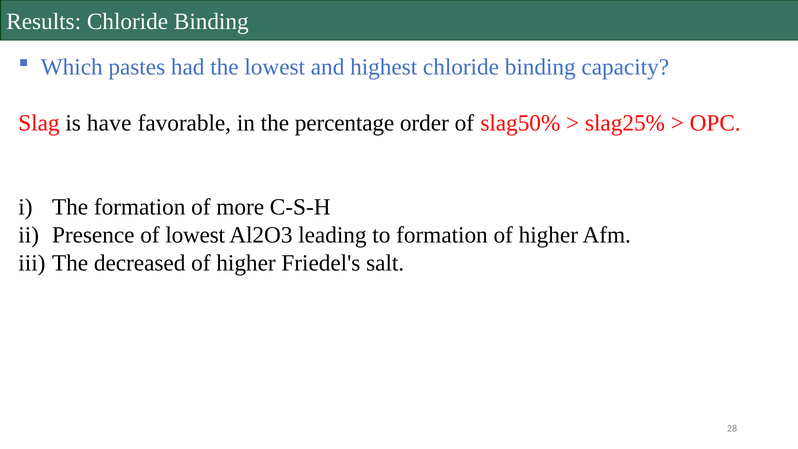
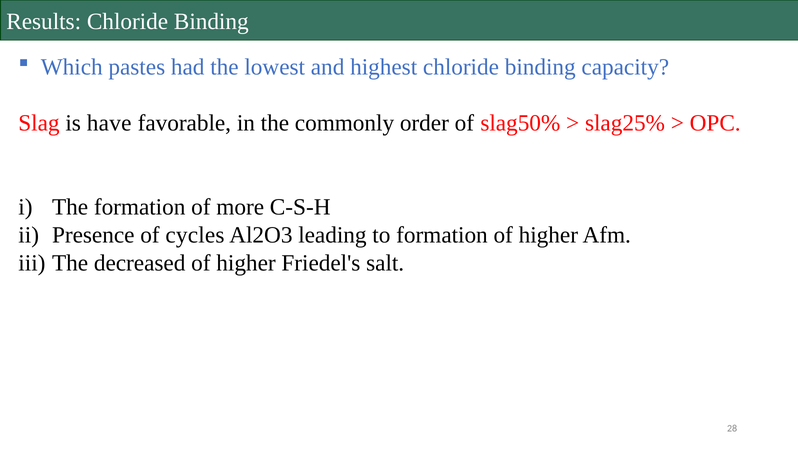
percentage: percentage -> commonly
of lowest: lowest -> cycles
